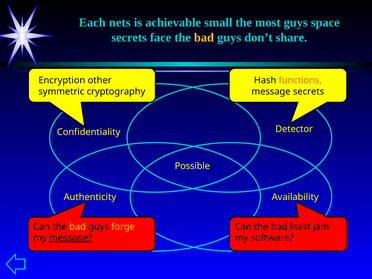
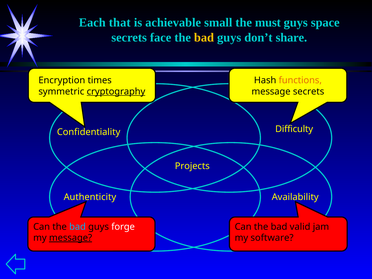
nets: nets -> that
most: most -> must
other: other -> times
cryptography underline: none -> present
Detector: Detector -> Difficulty
Possible: Possible -> Projects
bad at (78, 227) colour: yellow -> light blue
forge colour: yellow -> white
least: least -> valid
